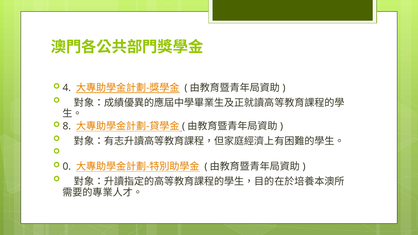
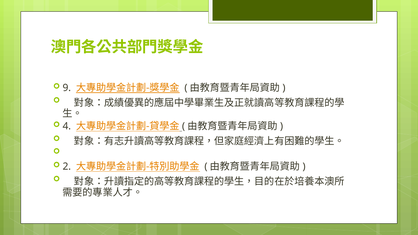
4: 4 -> 9
8: 8 -> 4
0: 0 -> 2
